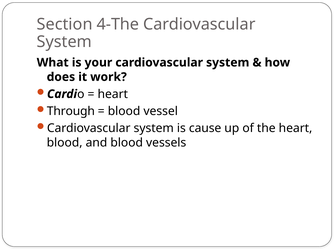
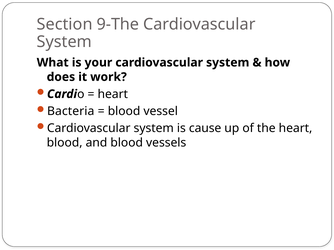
4-The: 4-The -> 9-The
Through: Through -> Bacteria
